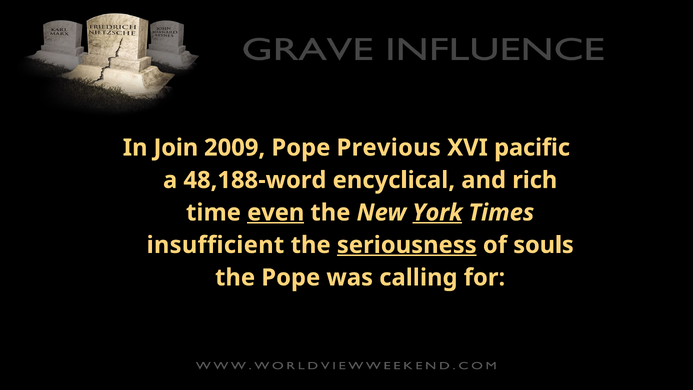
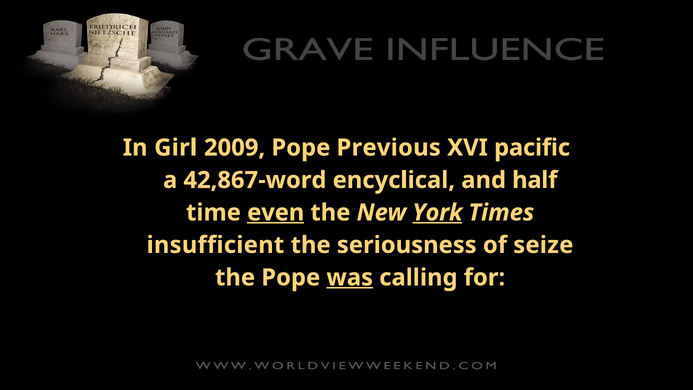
Join: Join -> Girl
48,188-word: 48,188-word -> 42,867-word
rich: rich -> half
seriousness underline: present -> none
souls: souls -> seize
was underline: none -> present
